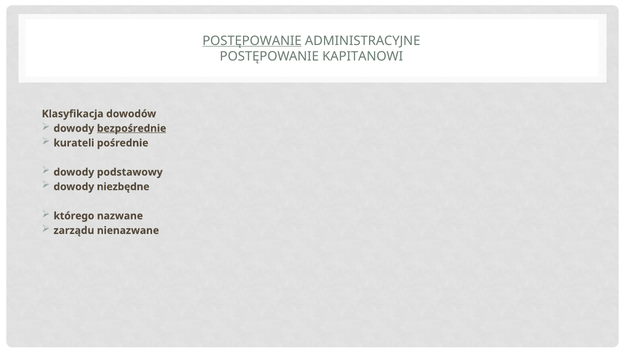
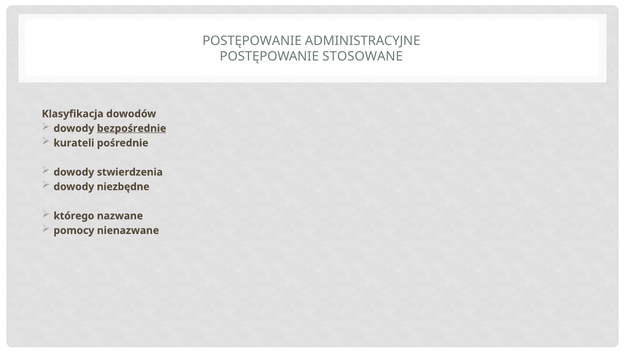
POSTĘPOWANIE at (252, 41) underline: present -> none
KAPITANOWI: KAPITANOWI -> STOSOWANE
podstawowy: podstawowy -> stwierdzenia
zarządu: zarządu -> pomocy
